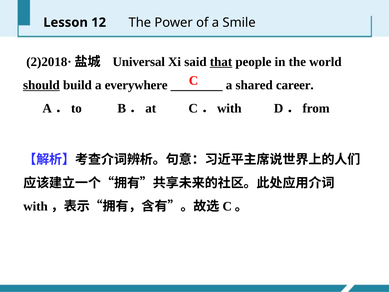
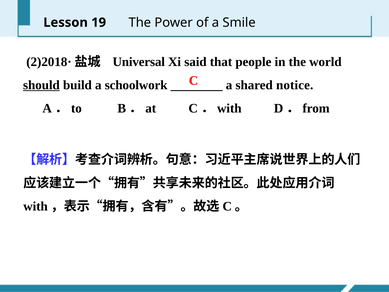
12: 12 -> 19
that underline: present -> none
everywhere: everywhere -> schoolwork
career: career -> notice
